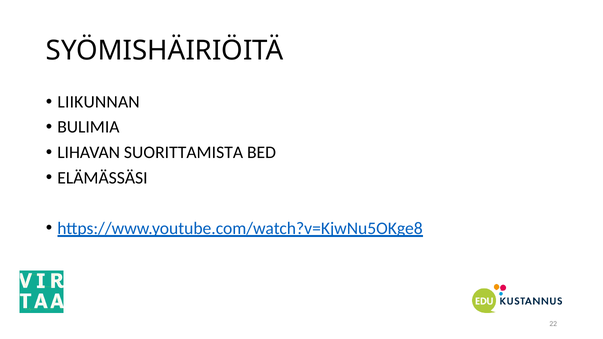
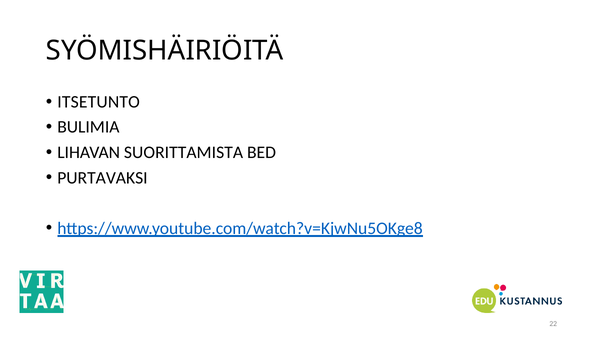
LIIKUNNAN: LIIKUNNAN -> ITSETUNTO
ELÄMÄSSÄSI: ELÄMÄSSÄSI -> PURTAVAKSI
